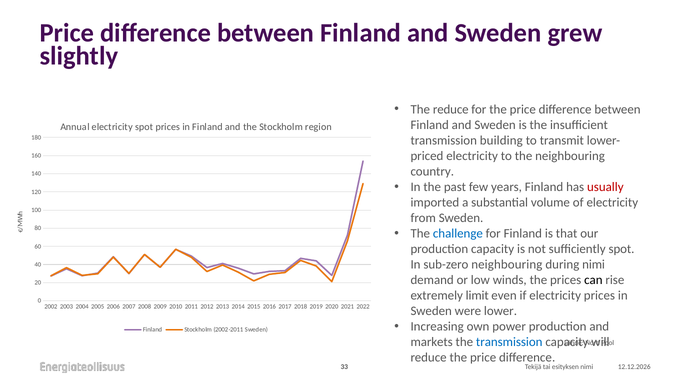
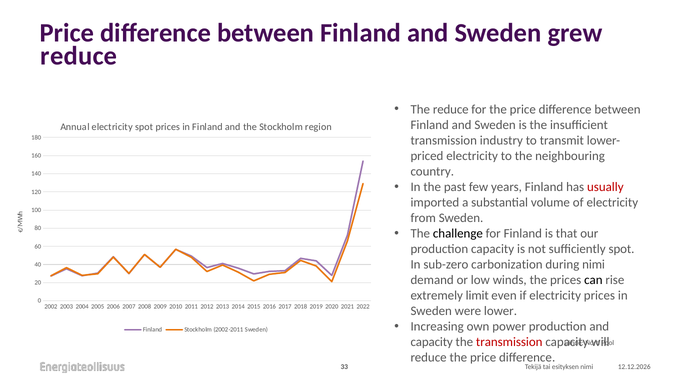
slightly at (79, 56): slightly -> reduce
building: building -> industry
challenge colour: blue -> black
sub-zero neighbouring: neighbouring -> carbonization
markets at (432, 342): markets -> capacity
transmission at (509, 342) colour: blue -> red
